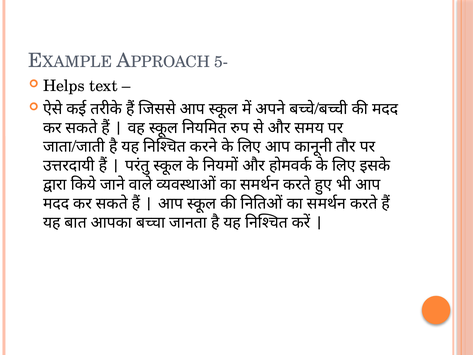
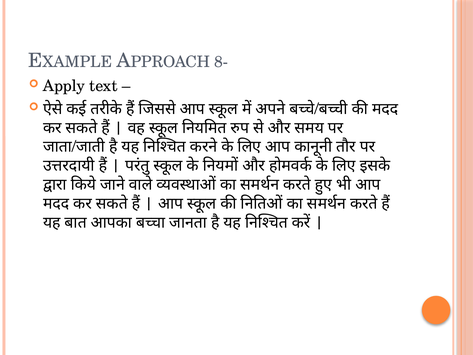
5-: 5- -> 8-
Helps: Helps -> Apply
